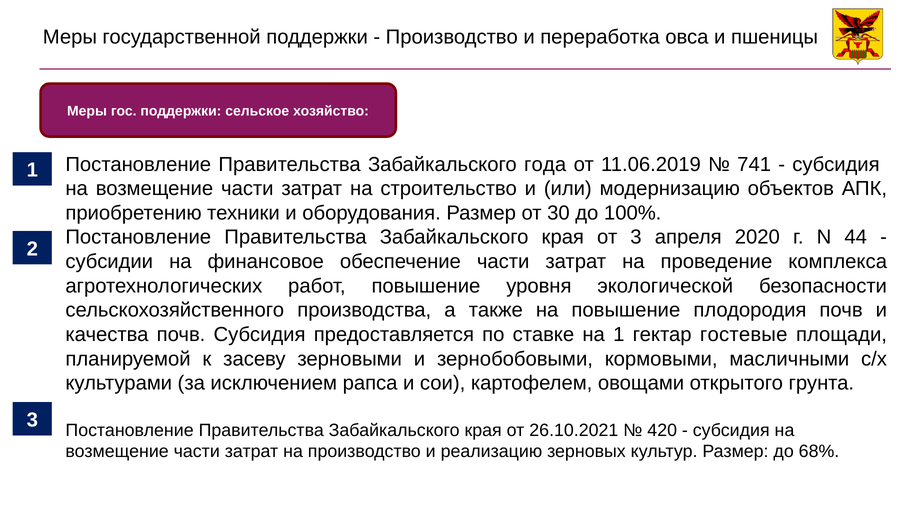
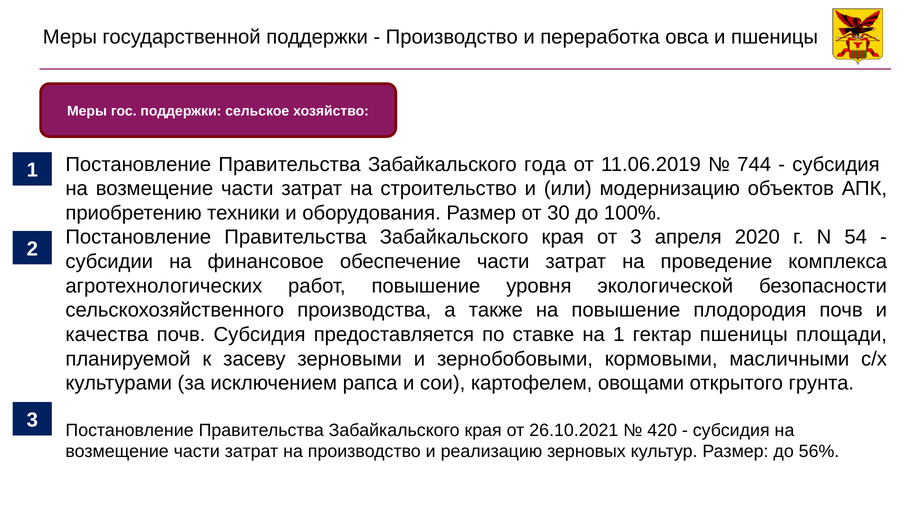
741: 741 -> 744
44: 44 -> 54
гектар гостевые: гостевые -> пшеницы
68%: 68% -> 56%
